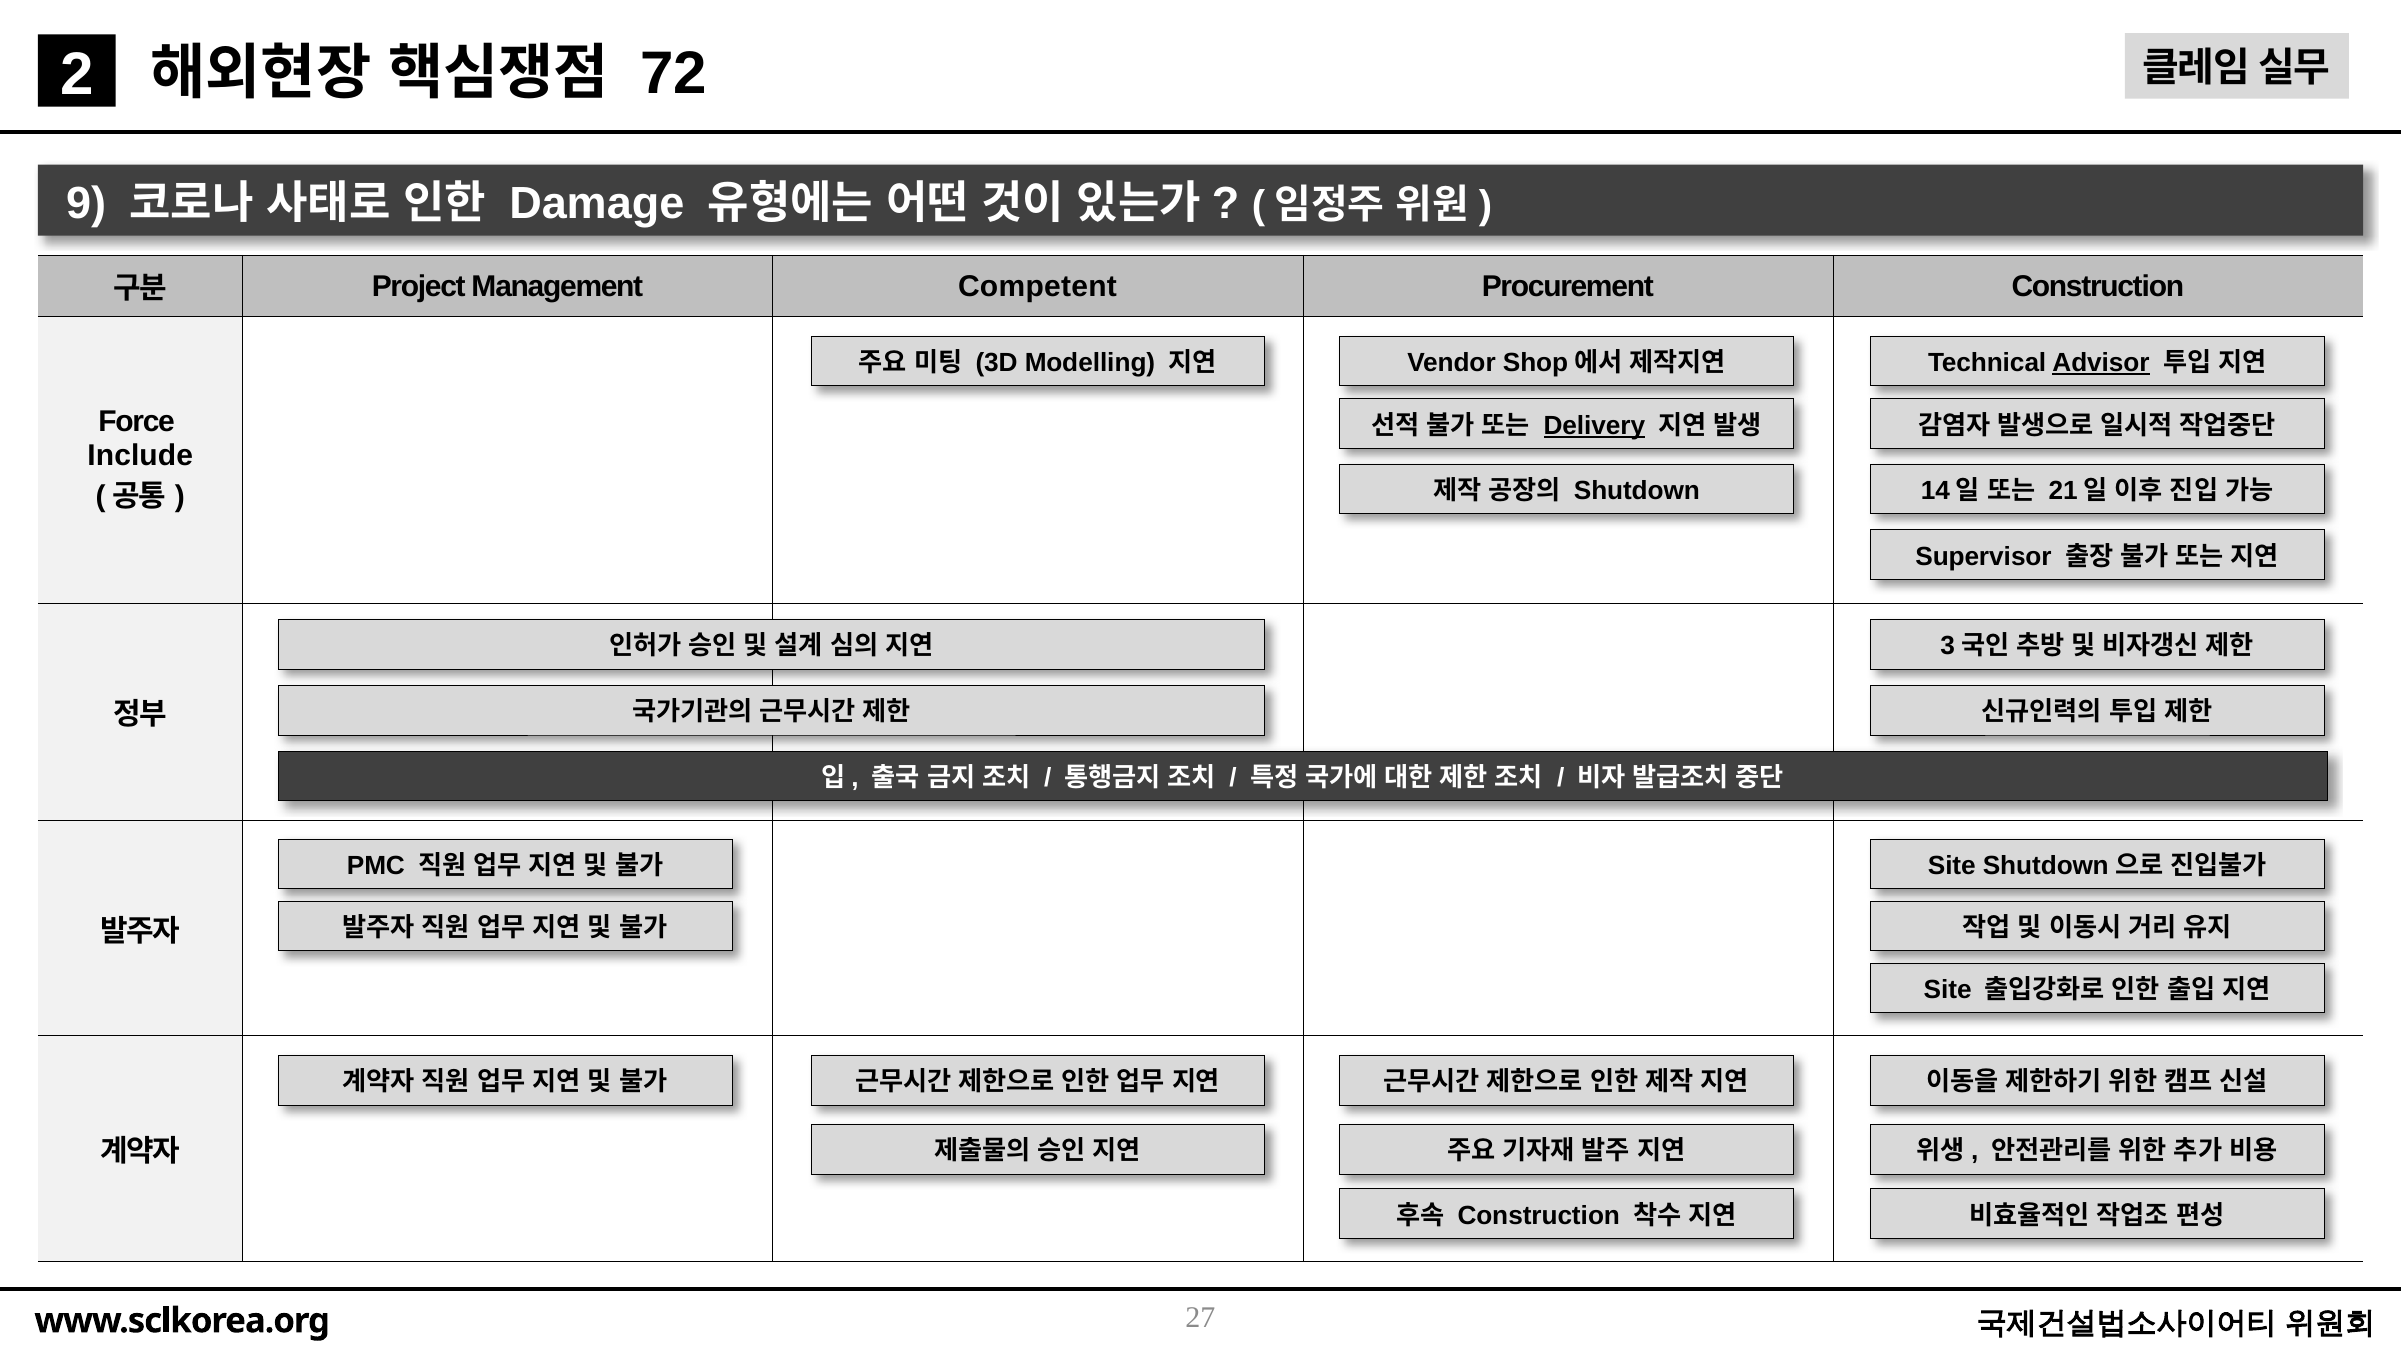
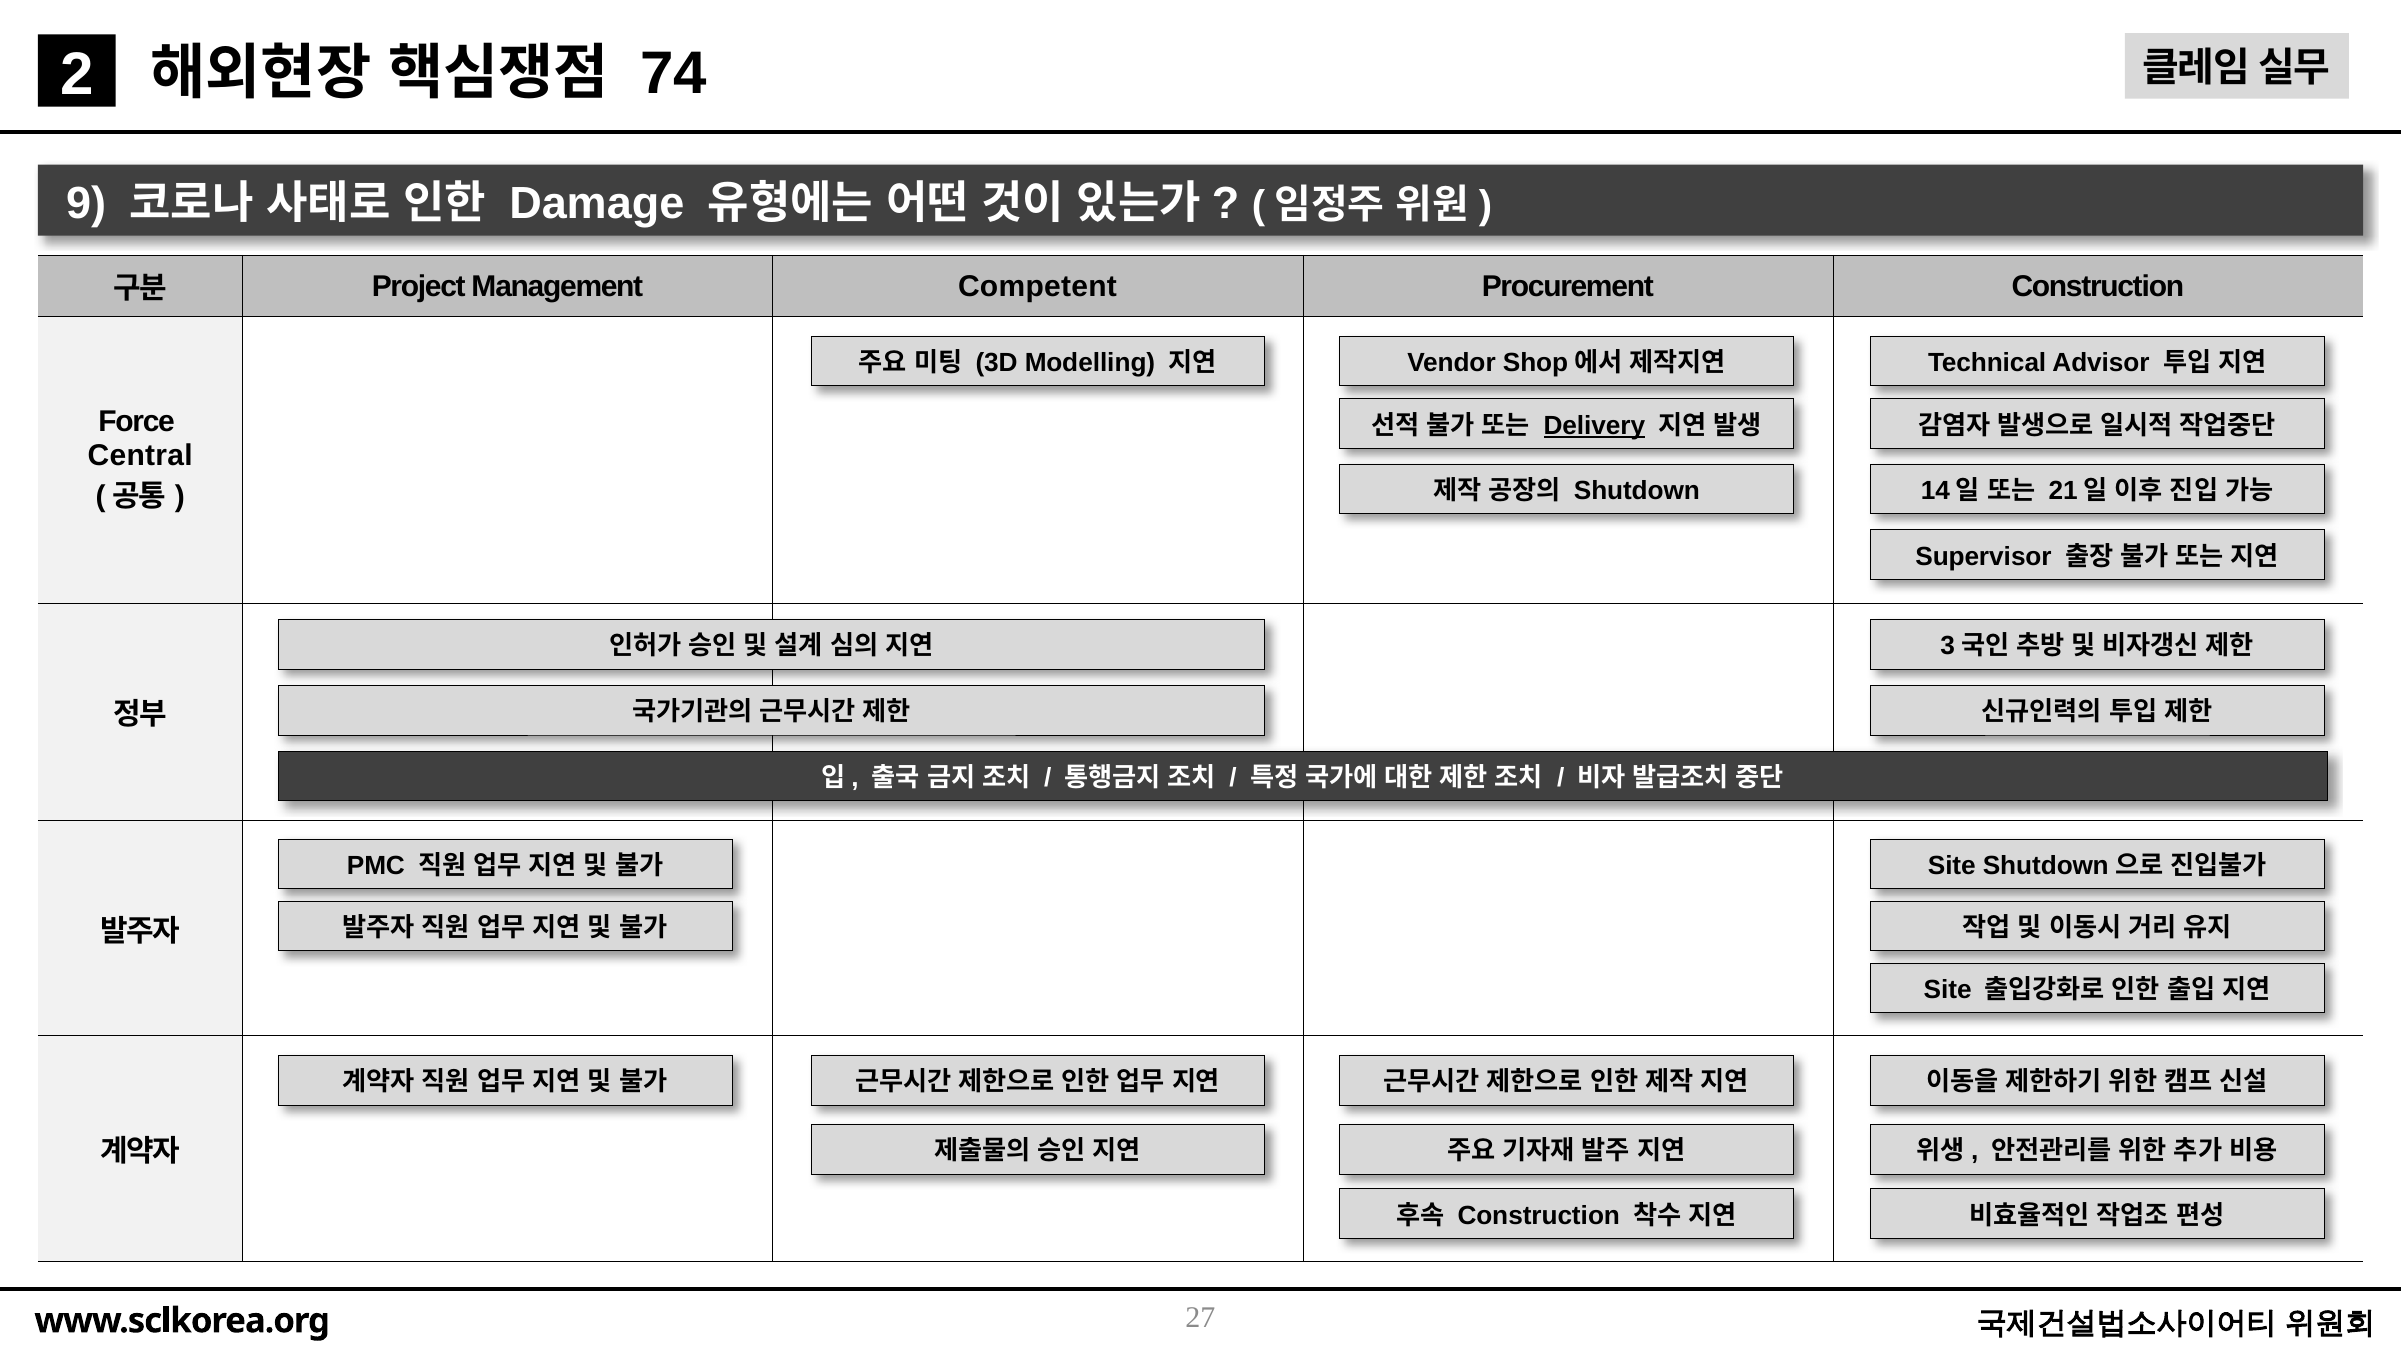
72: 72 -> 74
Advisor underline: present -> none
Include: Include -> Central
